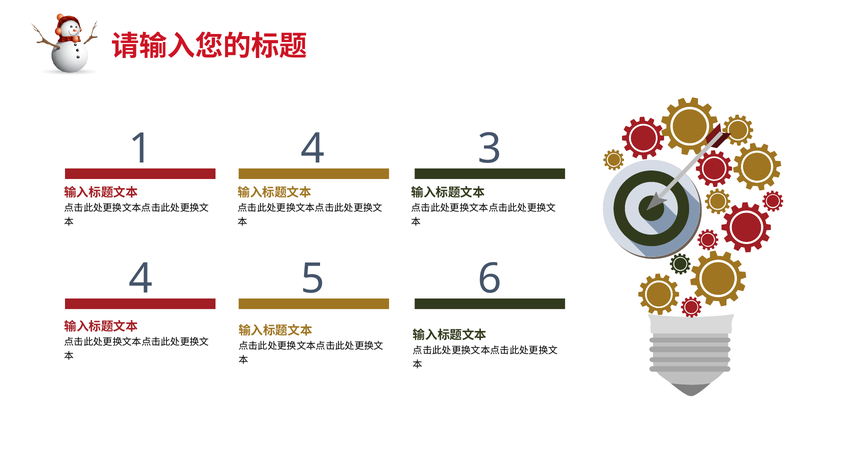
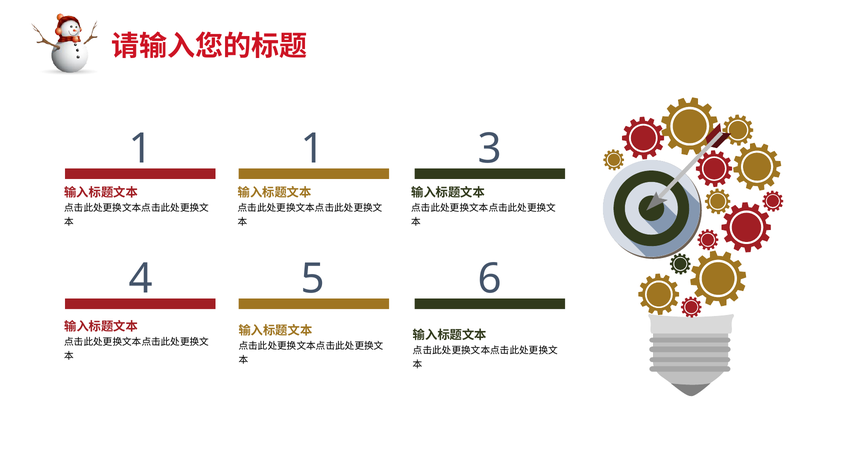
1 4: 4 -> 1
